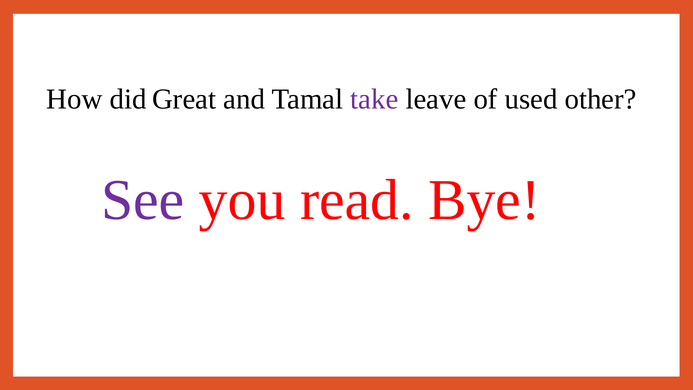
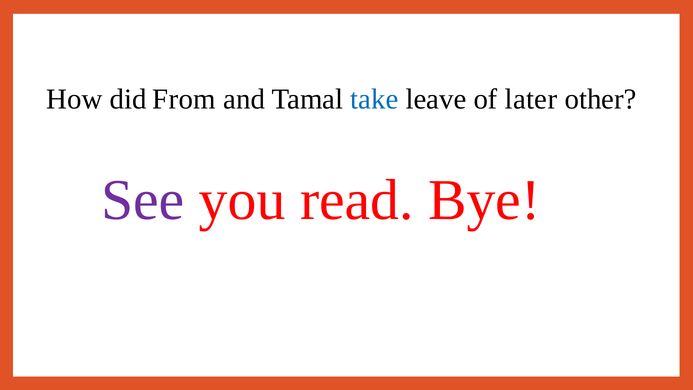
Great: Great -> From
take colour: purple -> blue
used: used -> later
